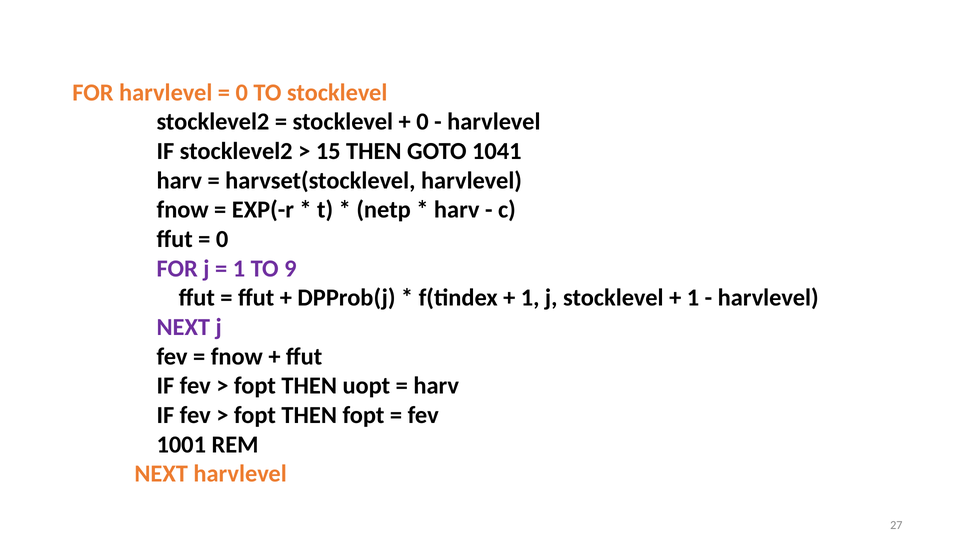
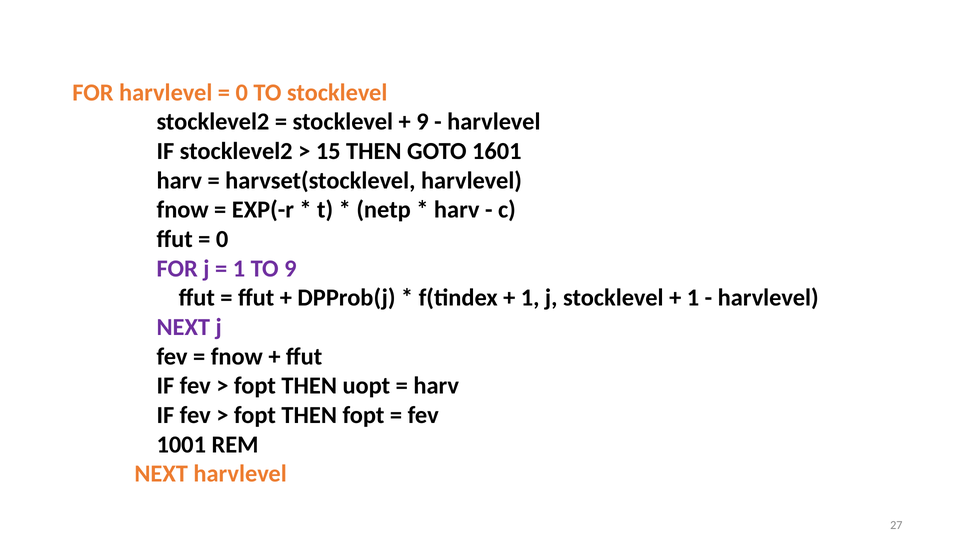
0 at (422, 122): 0 -> 9
1041: 1041 -> 1601
